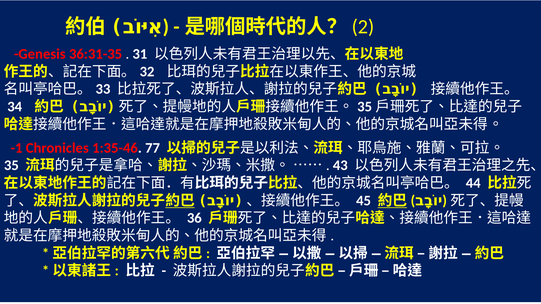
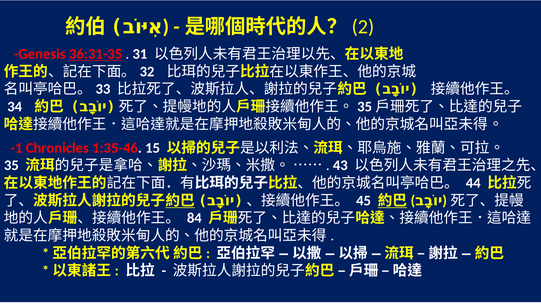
36:31-35 underline: none -> present
77: 77 -> 15
36: 36 -> 84
